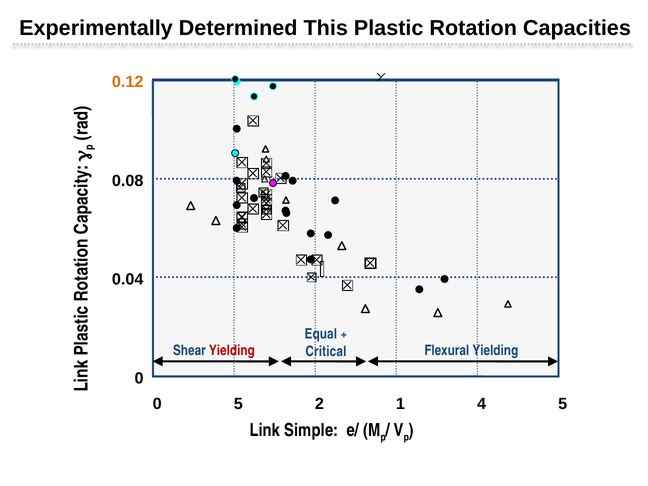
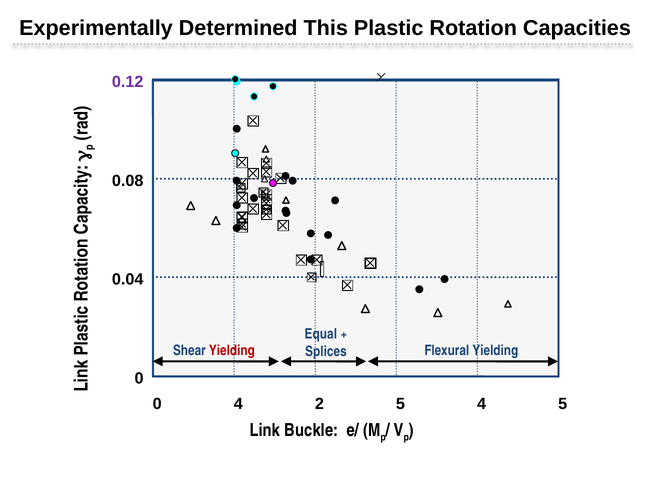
0.12 colour: orange -> purple
Critical: Critical -> Splices
0 5: 5 -> 4
2 1: 1 -> 5
Simple: Simple -> Buckle
